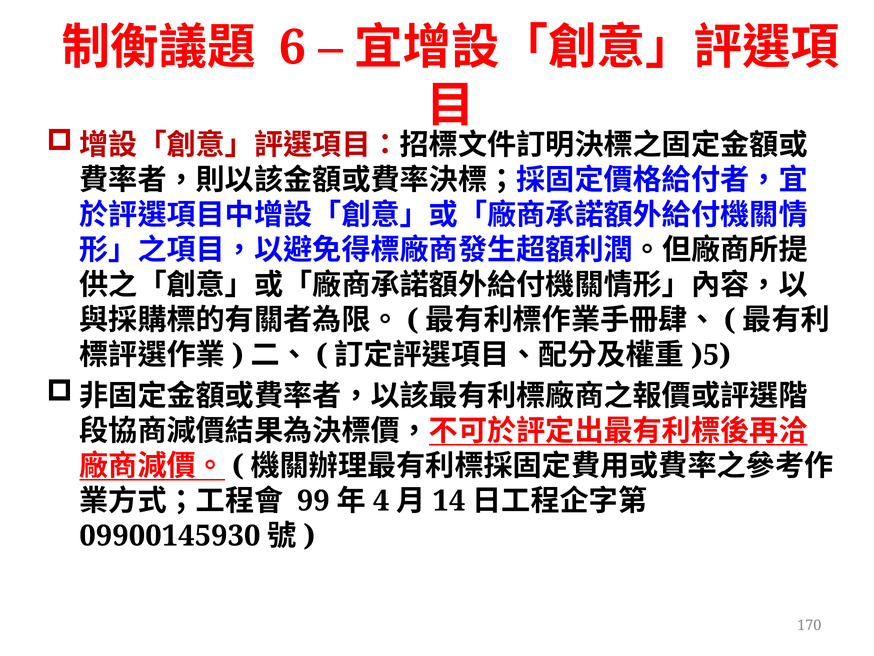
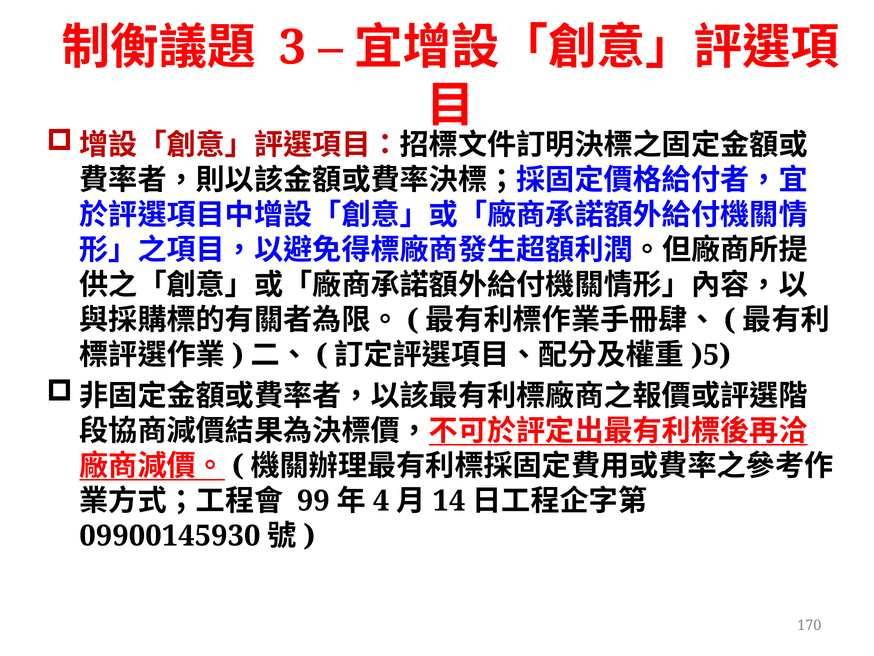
6: 6 -> 3
